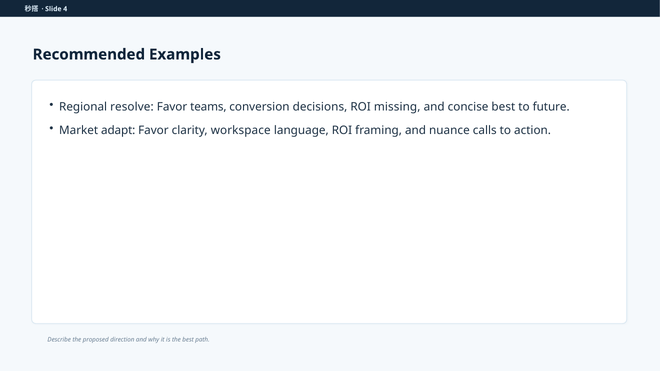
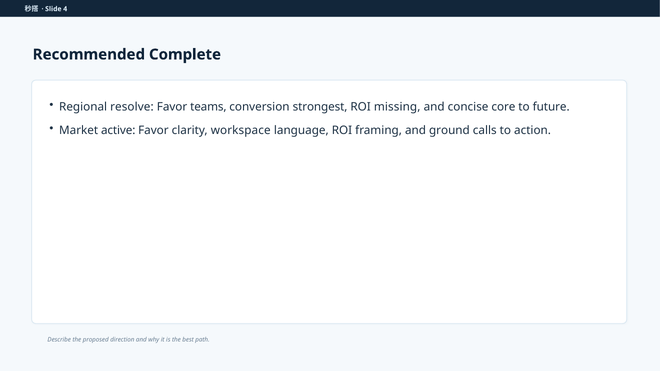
Examples: Examples -> Complete
decisions: decisions -> strongest
concise best: best -> core
adapt: adapt -> active
nuance: nuance -> ground
